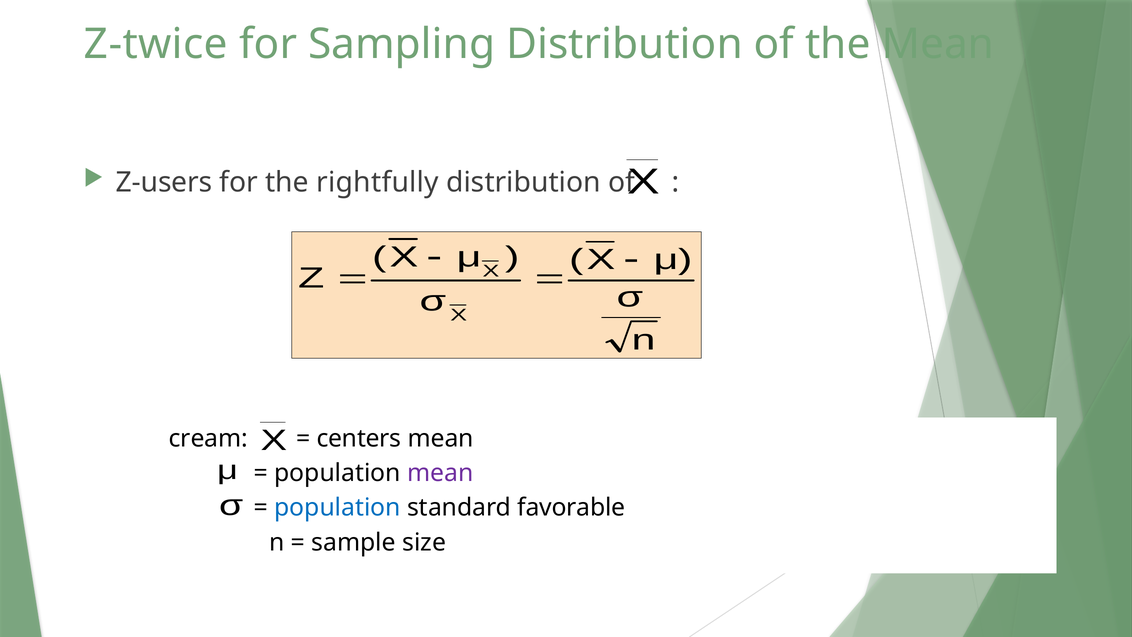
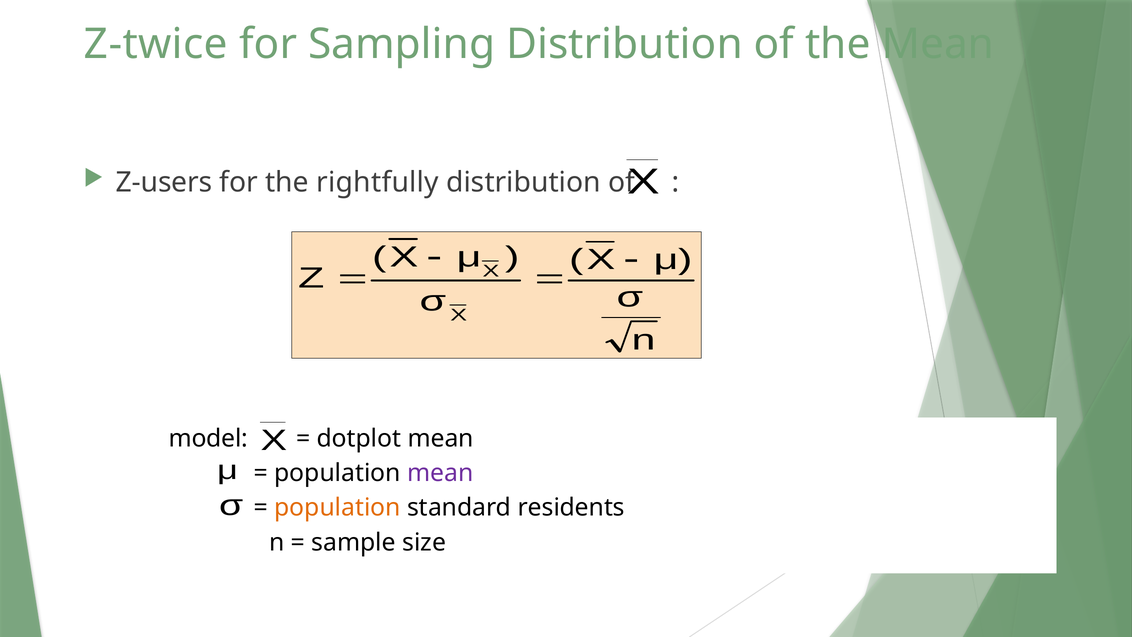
cream: cream -> model
centers: centers -> dotplot
population at (337, 508) colour: blue -> orange
favorable: favorable -> residents
